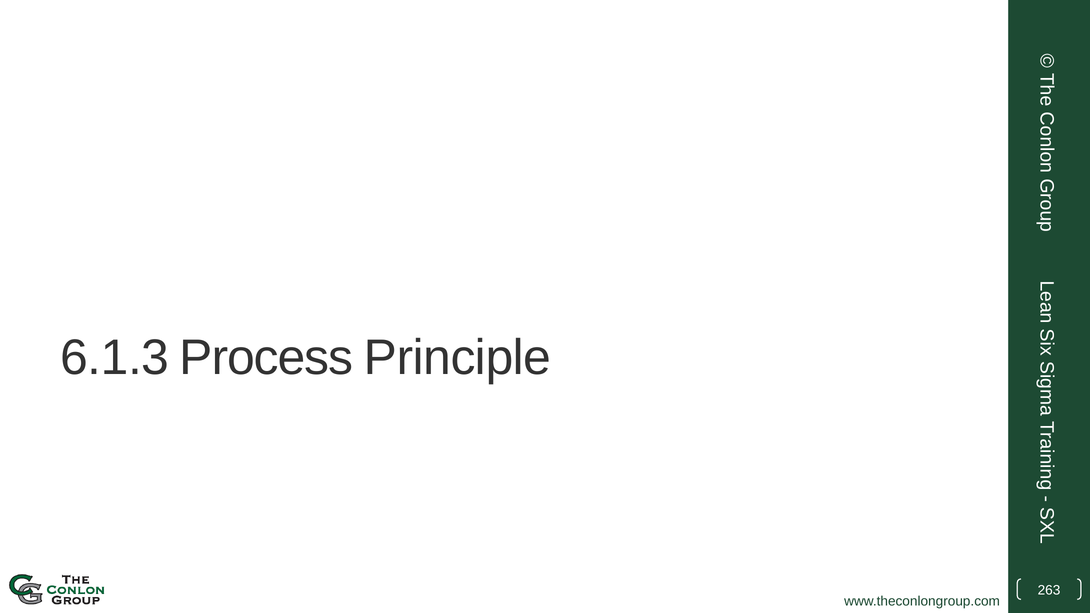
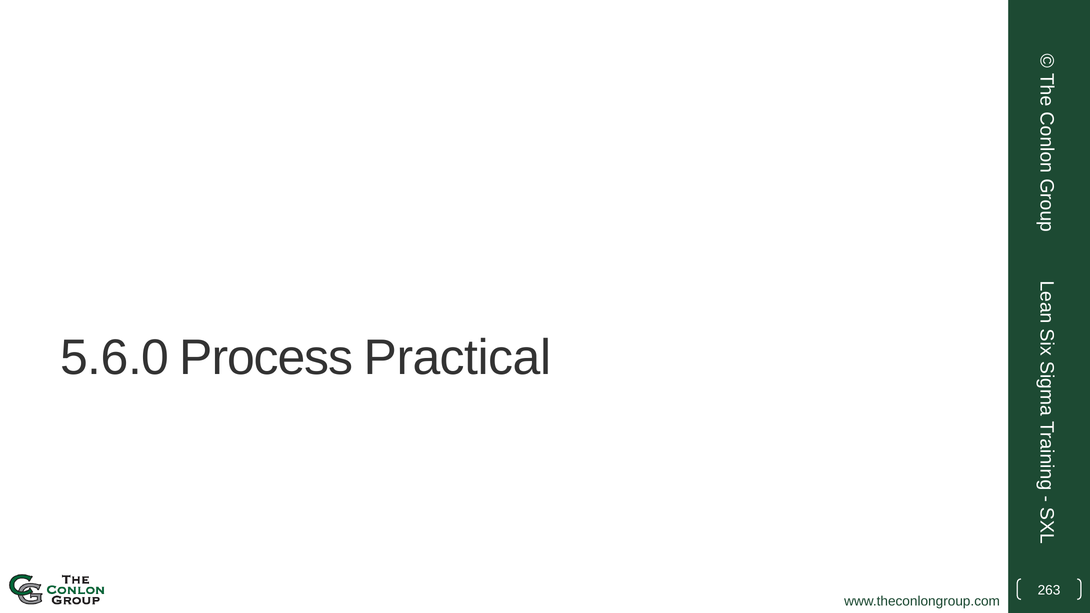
6.1.3: 6.1.3 -> 5.6.0
Principle: Principle -> Practical
